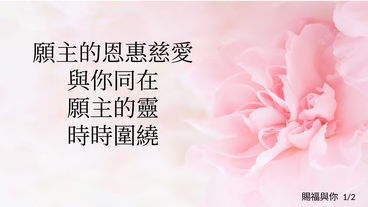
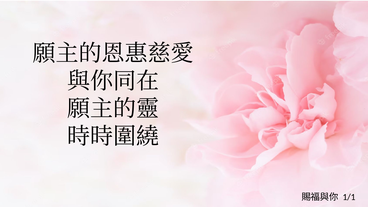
1/2: 1/2 -> 1/1
